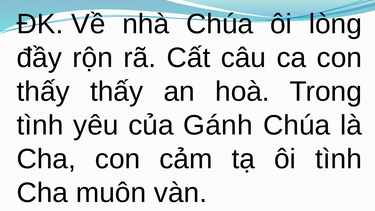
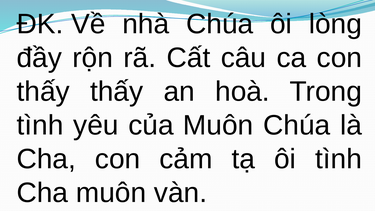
của Gánh: Gánh -> Muôn
